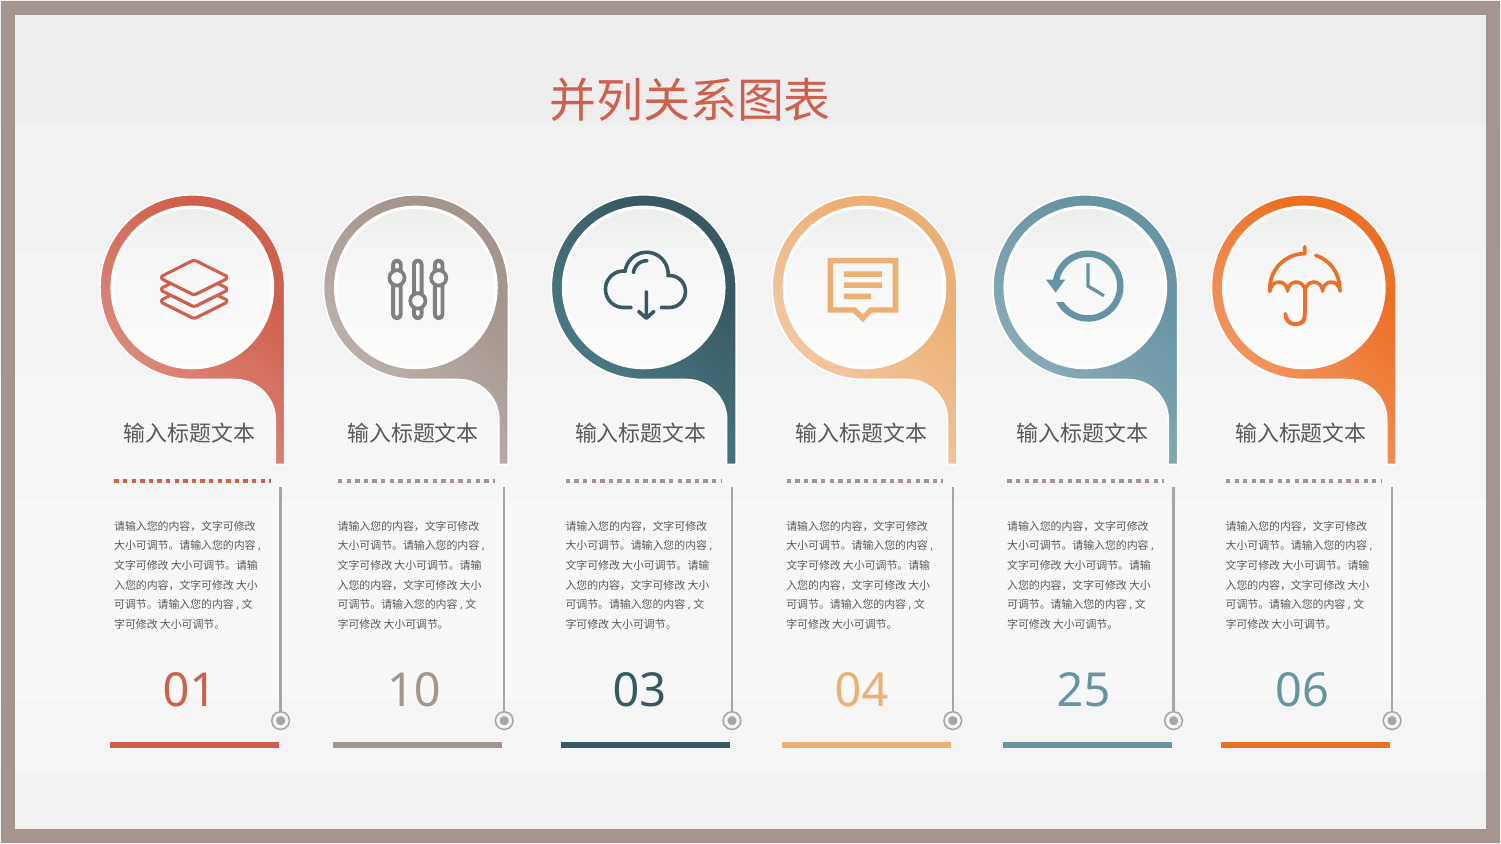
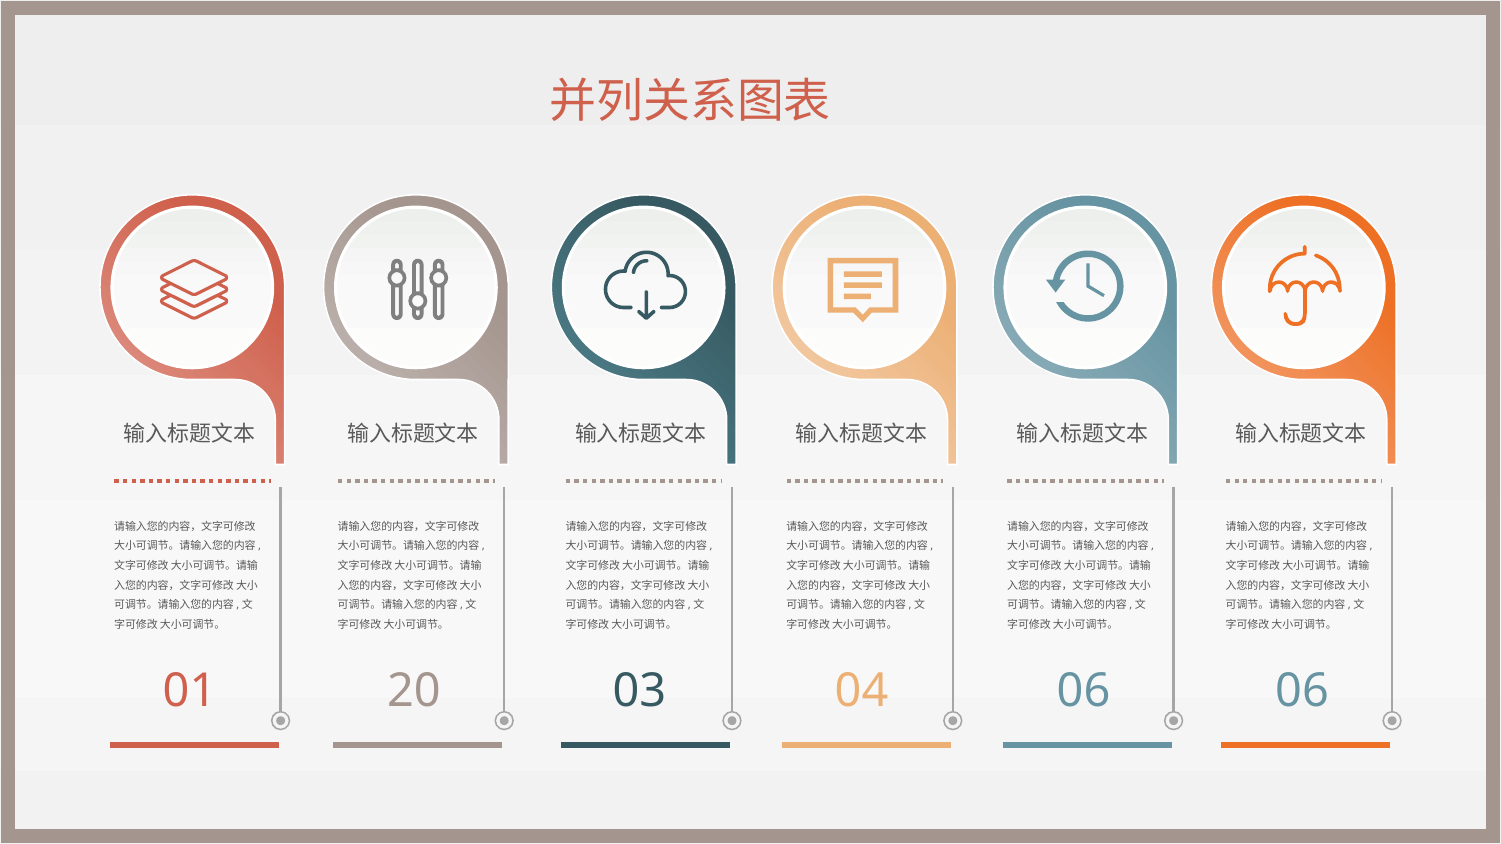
10: 10 -> 20
04 25: 25 -> 06
